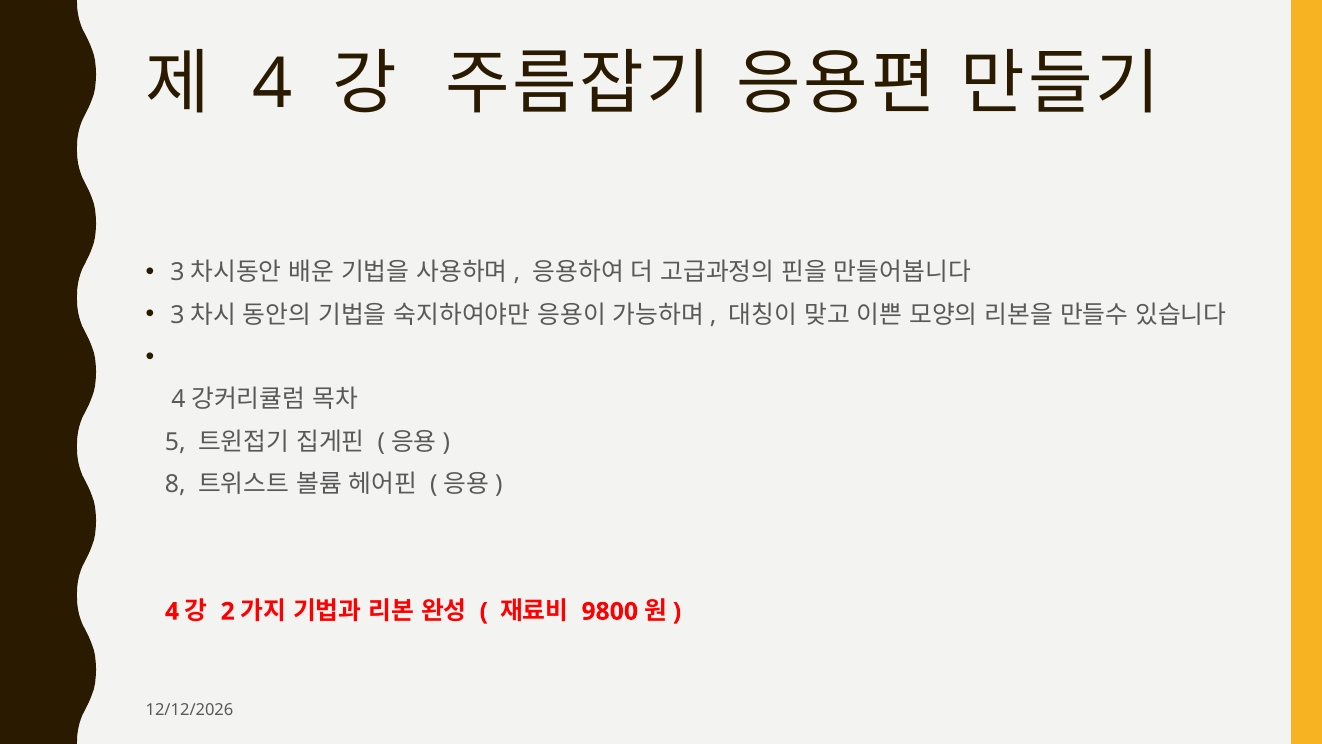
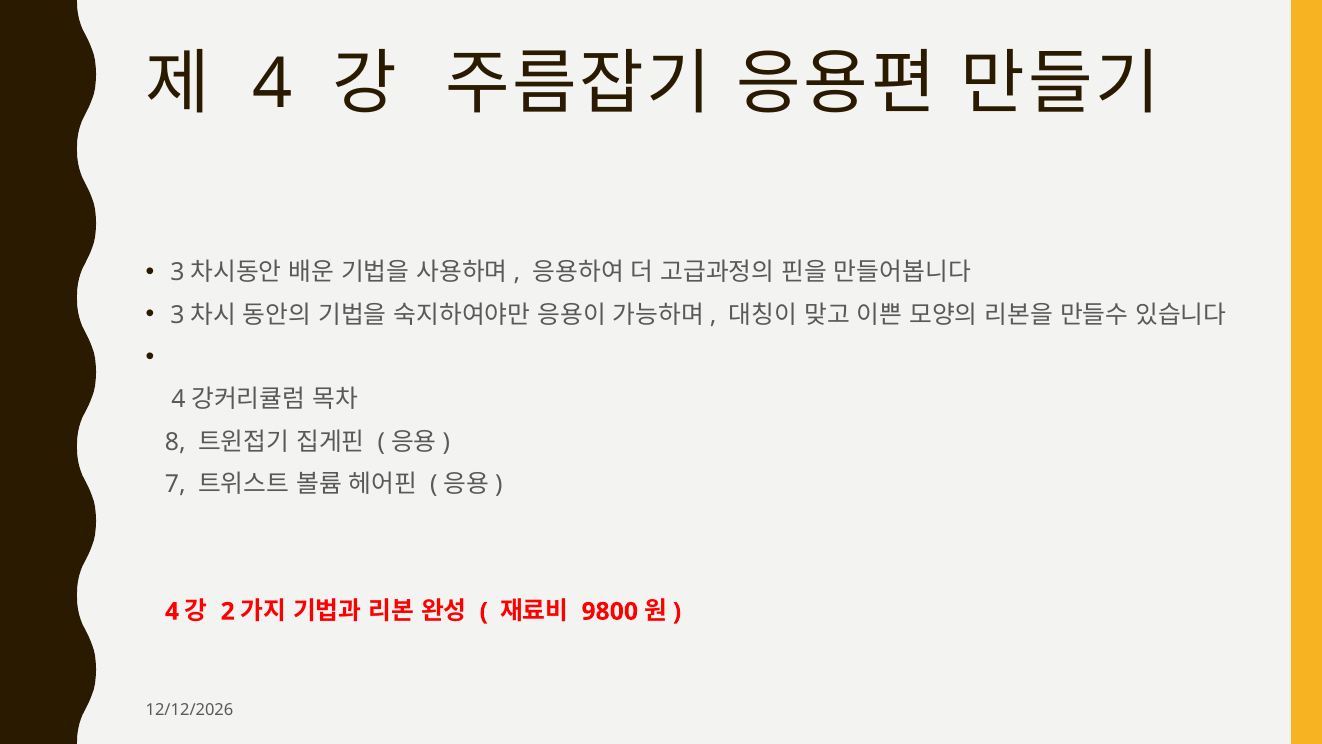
5: 5 -> 8
8: 8 -> 7
